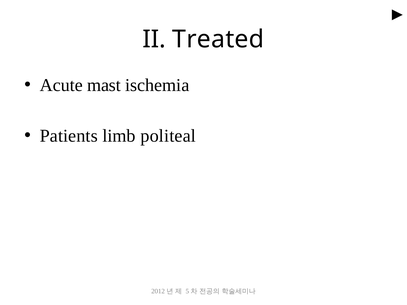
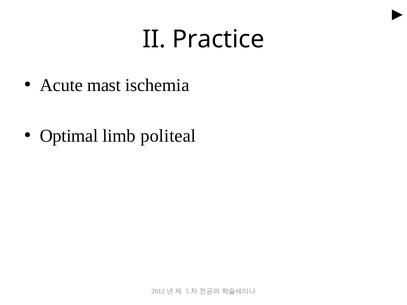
Treated: Treated -> Practice
Patients: Patients -> Optimal
